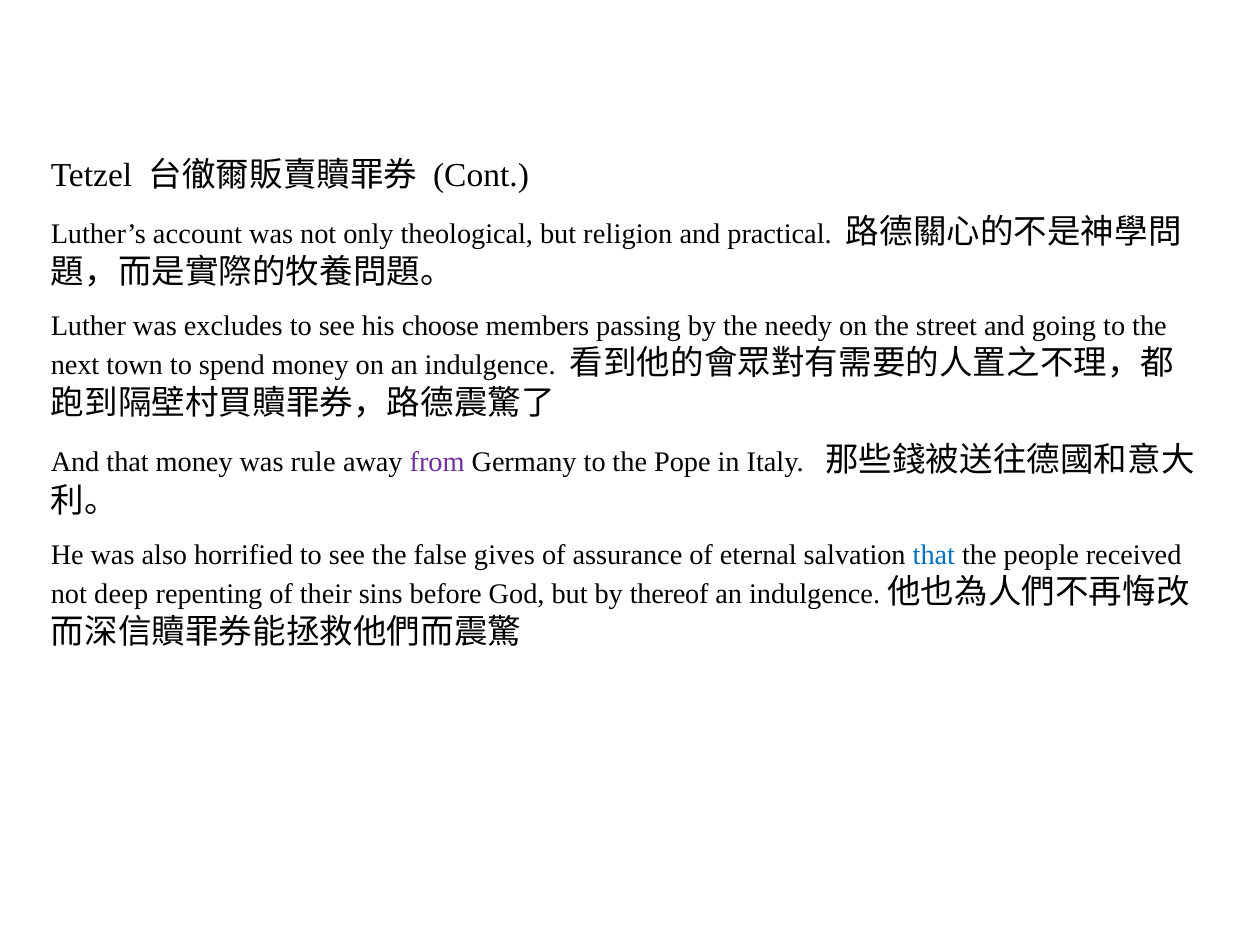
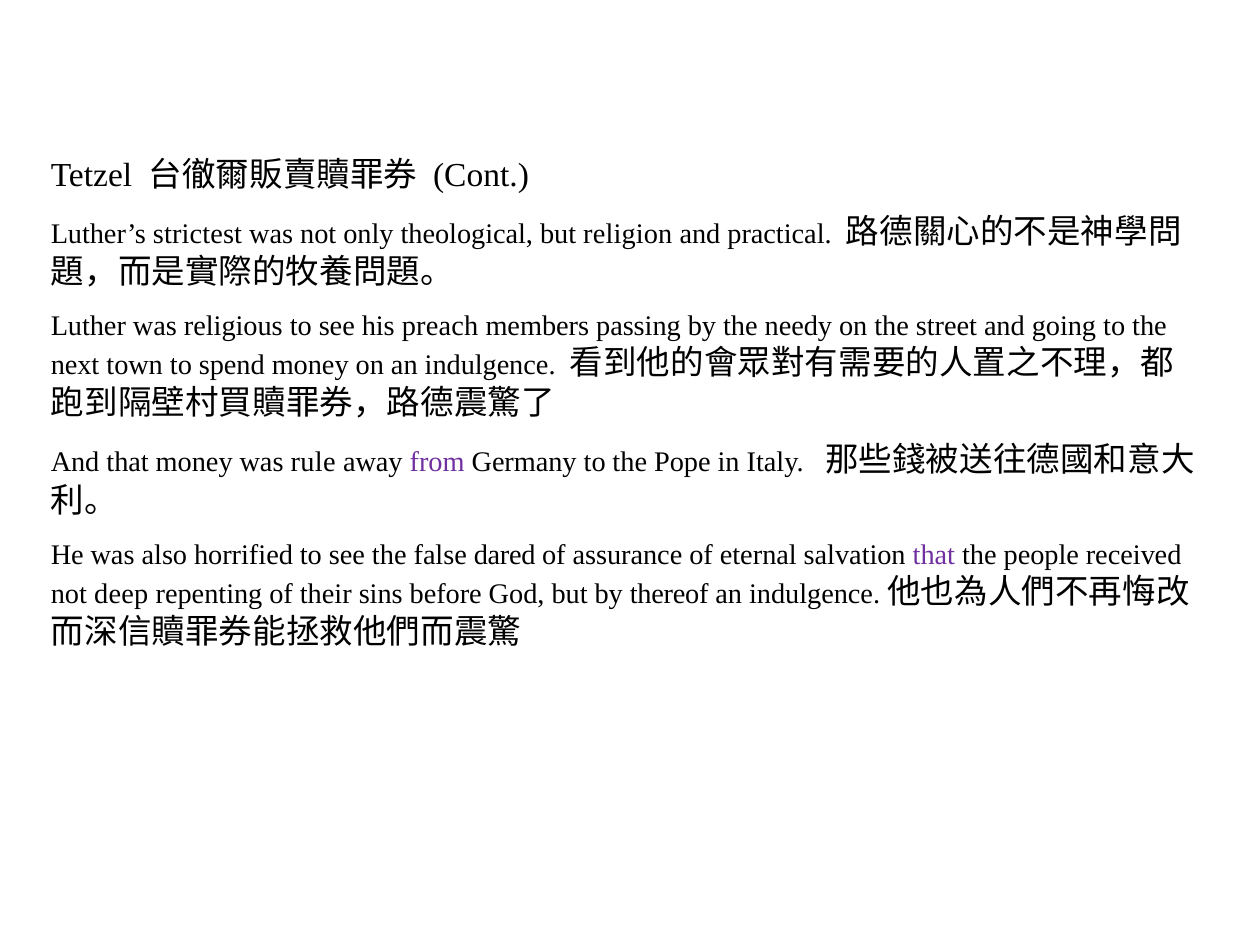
account: account -> strictest
excludes: excludes -> religious
choose: choose -> preach
gives: gives -> dared
that at (934, 555) colour: blue -> purple
